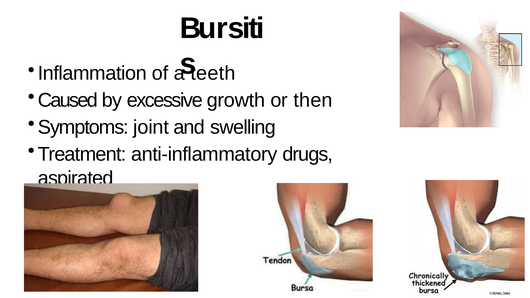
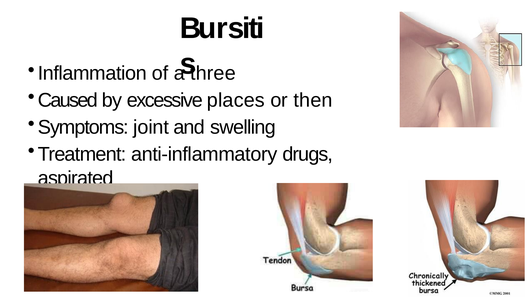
teeth: teeth -> three
growth: growth -> places
